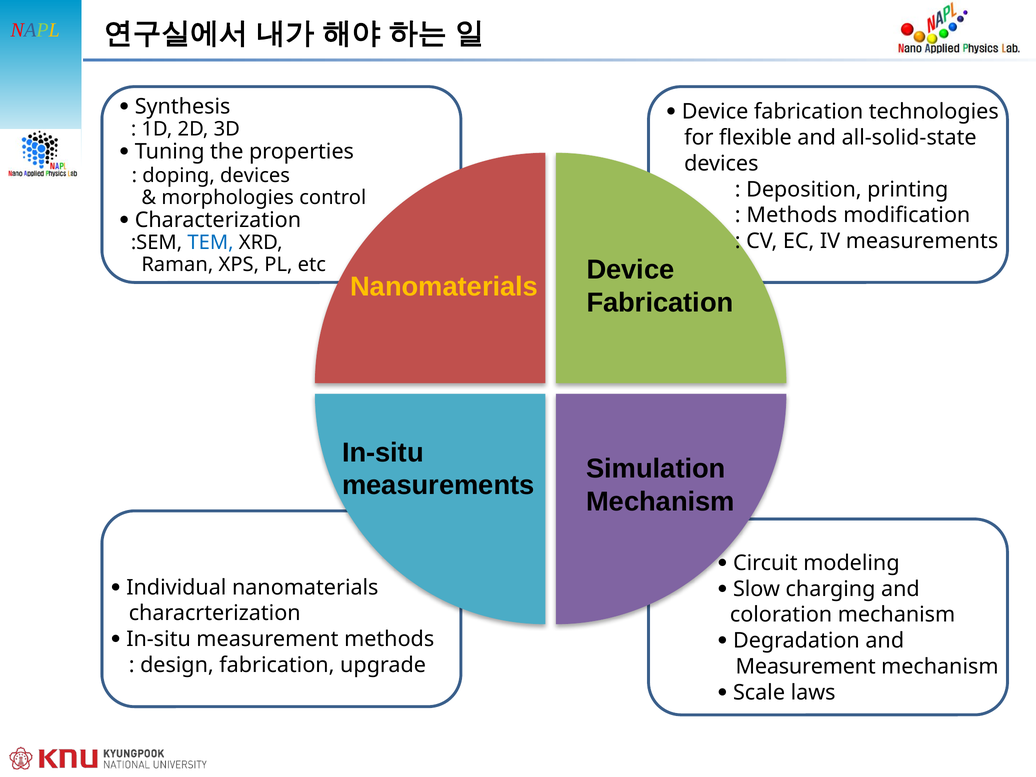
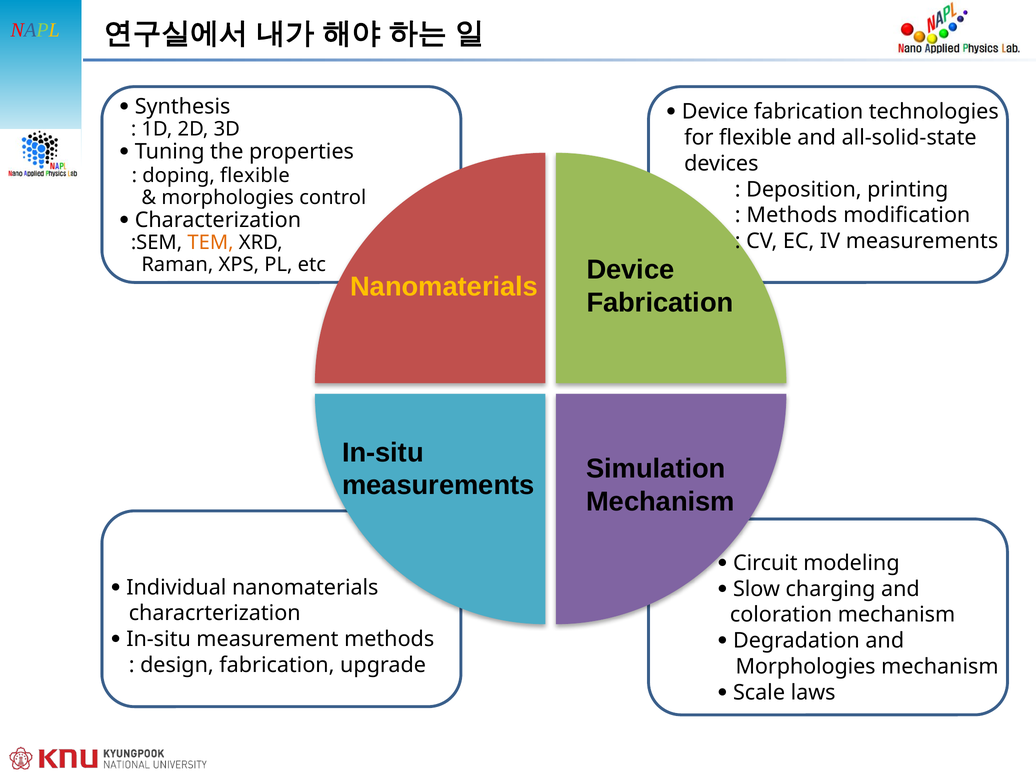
doping devices: devices -> flexible
TEM colour: blue -> orange
Measurement at (806, 667): Measurement -> Morphologies
